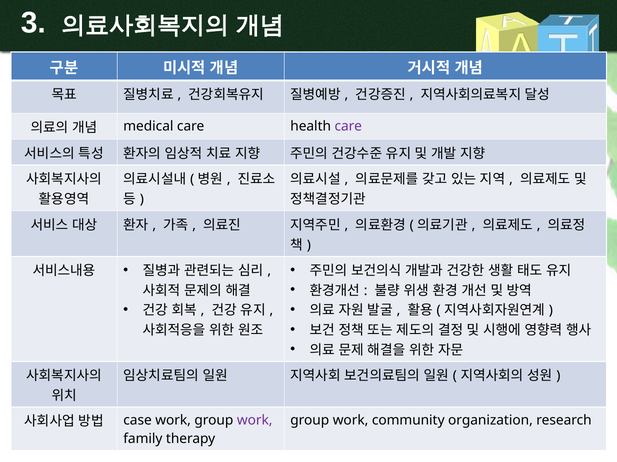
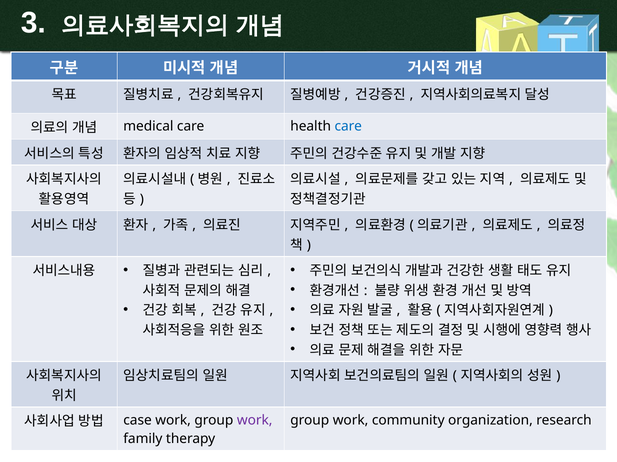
care at (348, 127) colour: purple -> blue
